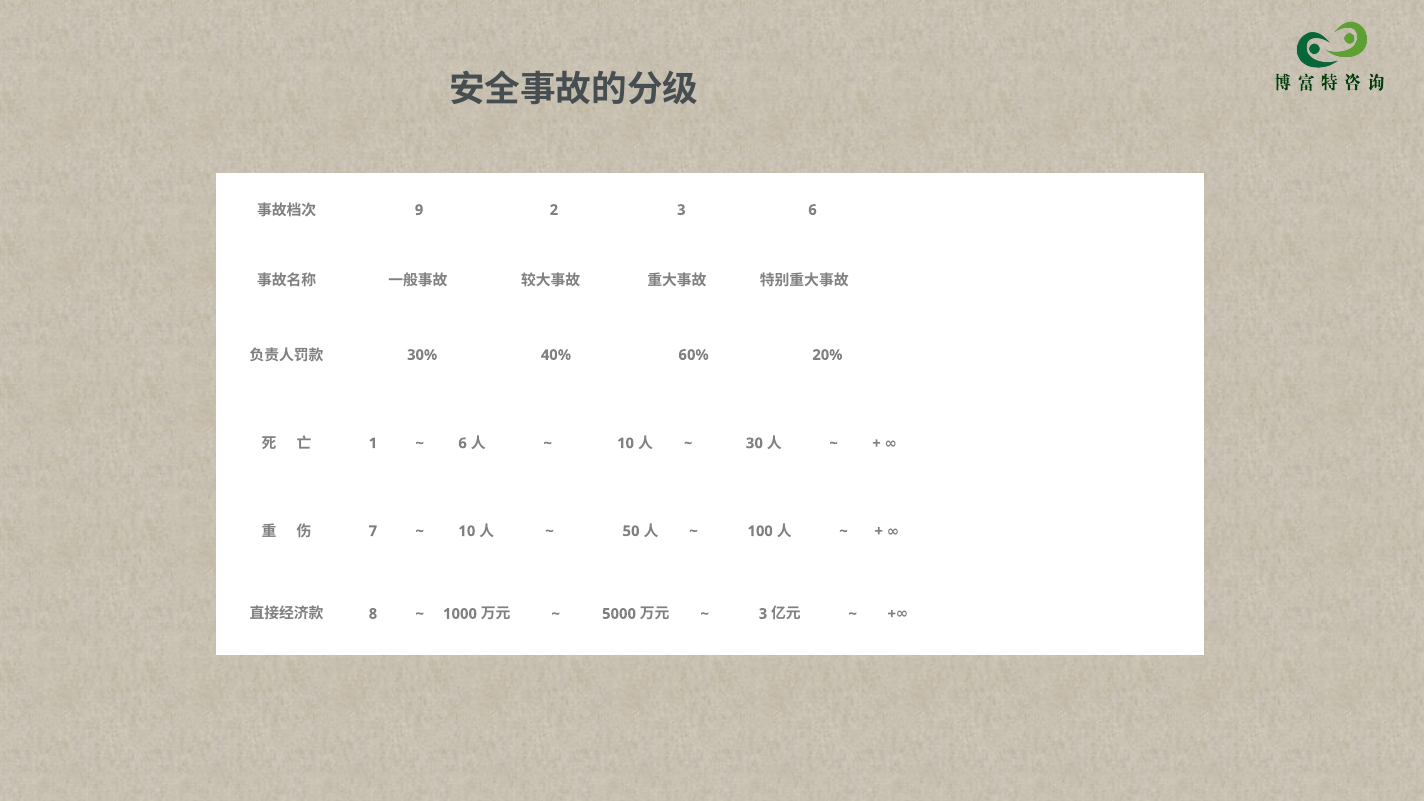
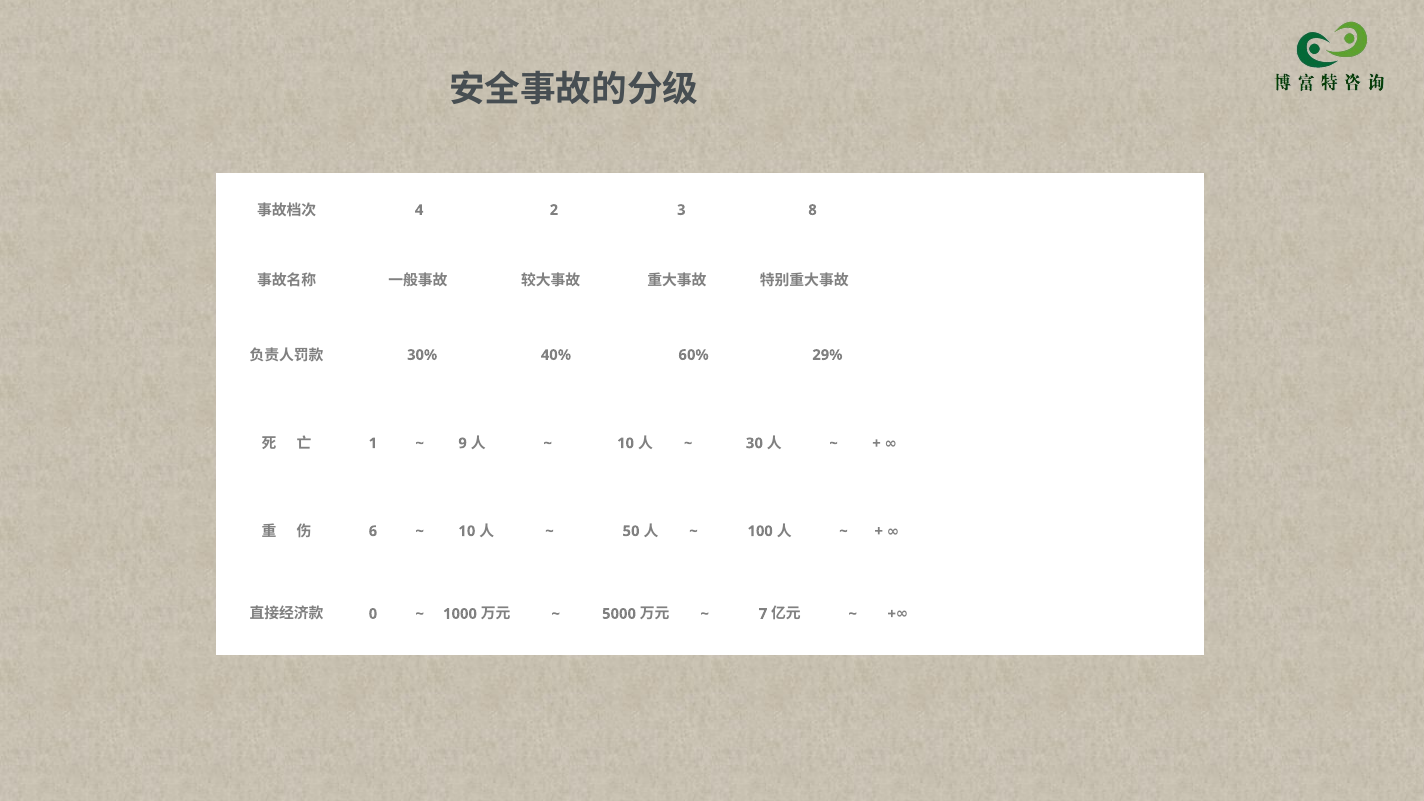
9: 9 -> 4
3 6: 6 -> 8
20%: 20% -> 29%
6 at (463, 443): 6 -> 9
7: 7 -> 6
8: 8 -> 0
3 at (763, 614): 3 -> 7
